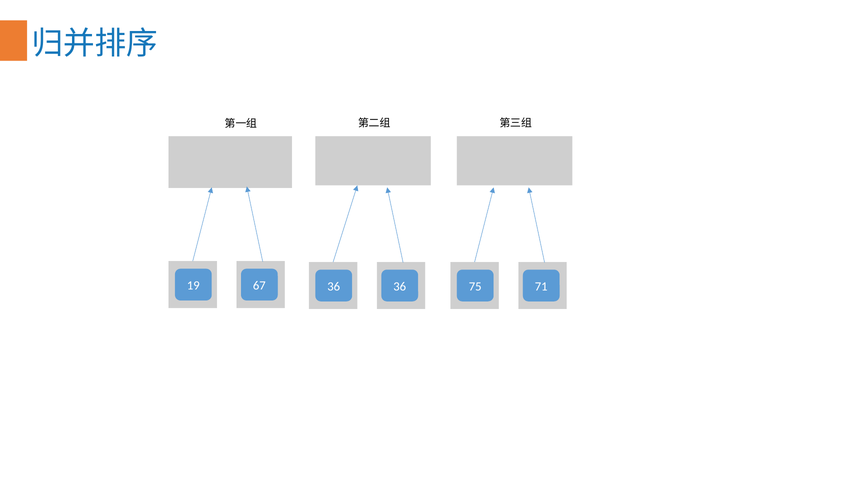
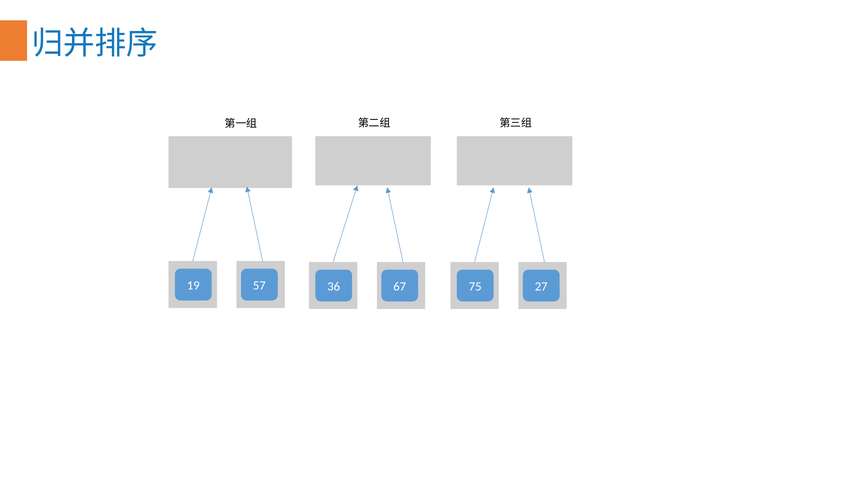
67: 67 -> 57
36 36: 36 -> 67
71: 71 -> 27
